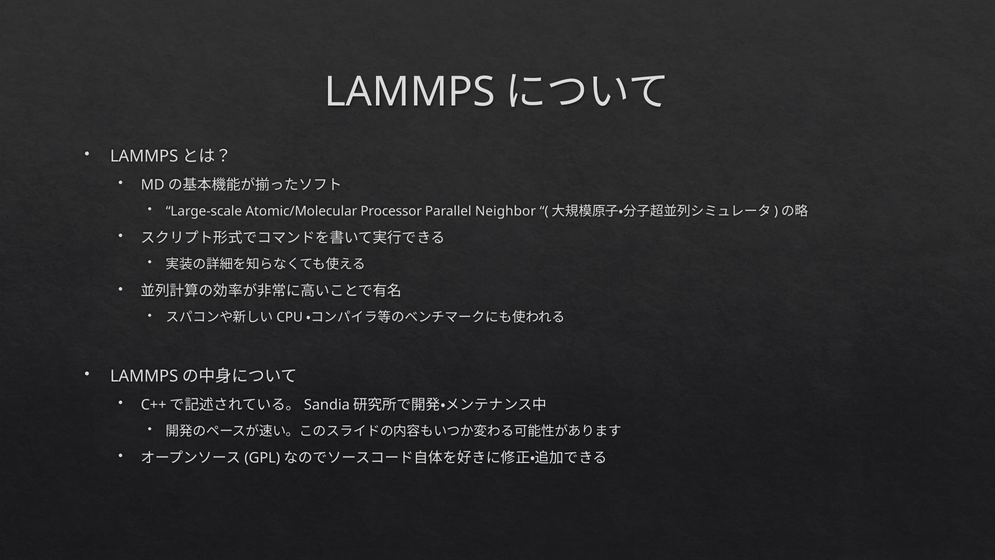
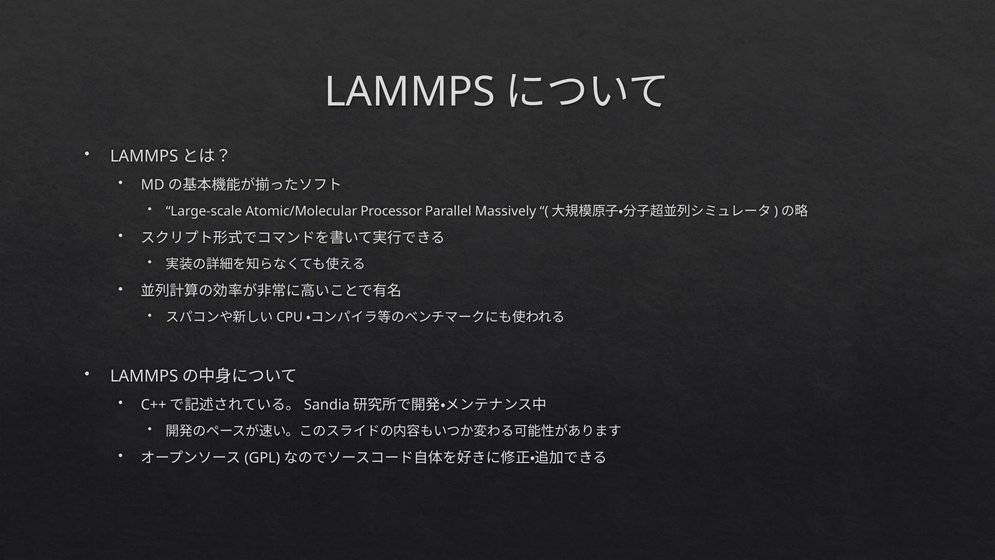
Neighbor: Neighbor -> Massively
